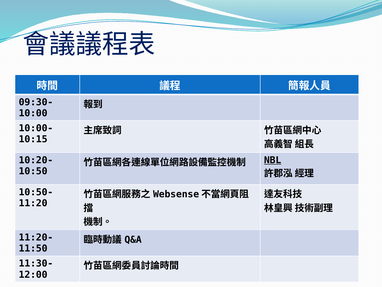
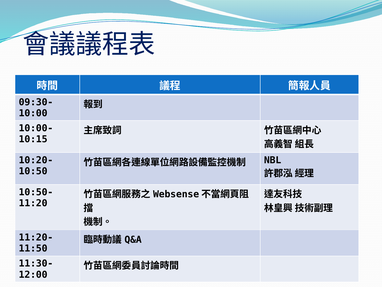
NBL underline: present -> none
